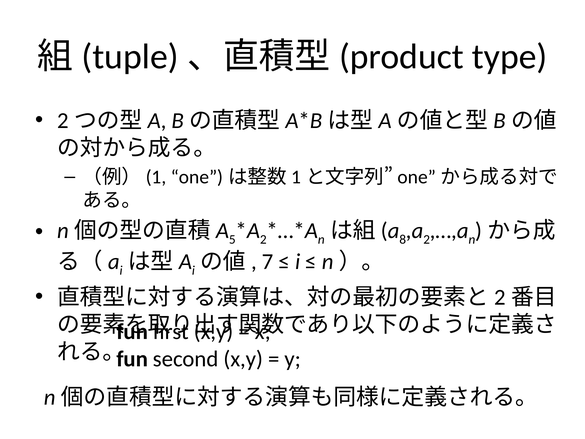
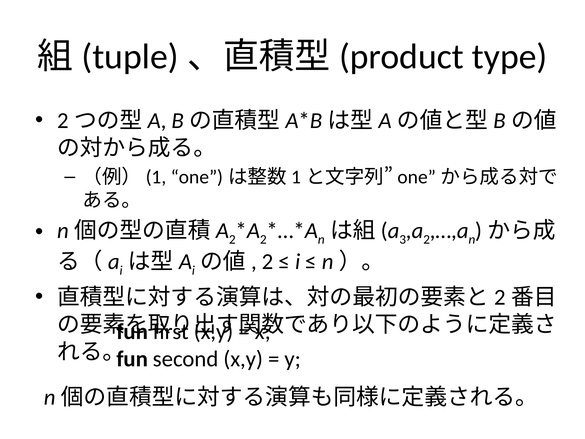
5 at (232, 239): 5 -> 2
8: 8 -> 3
7 at (268, 261): 7 -> 2
